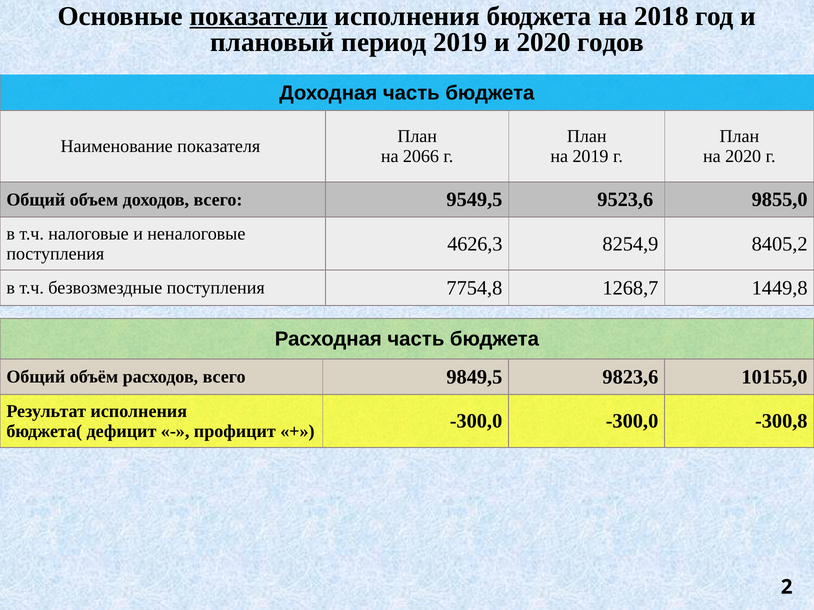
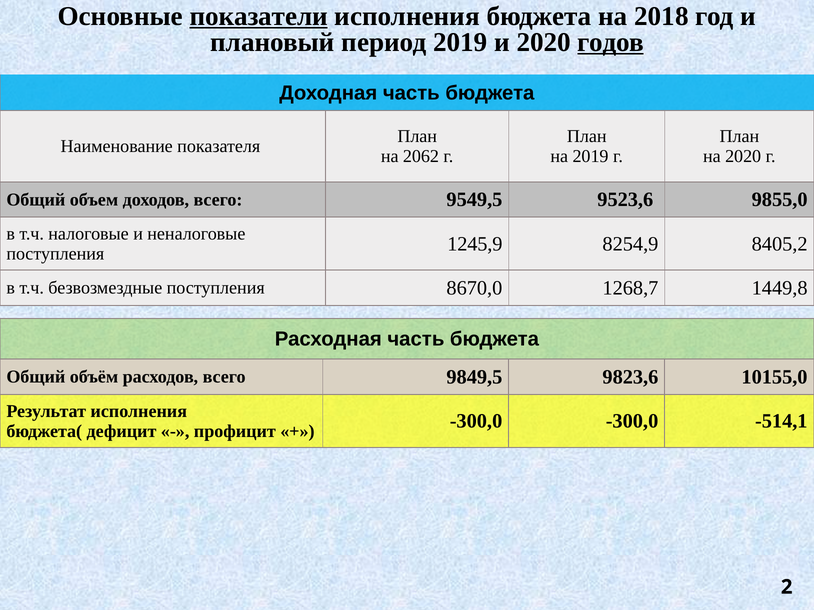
годов underline: none -> present
2066: 2066 -> 2062
4626,3: 4626,3 -> 1245,9
7754,8: 7754,8 -> 8670,0
-300,8: -300,8 -> -514,1
